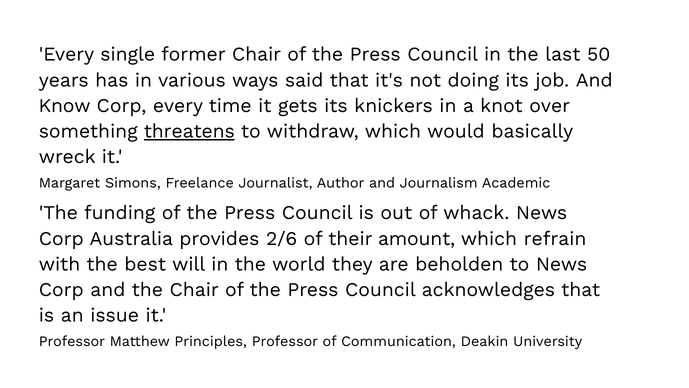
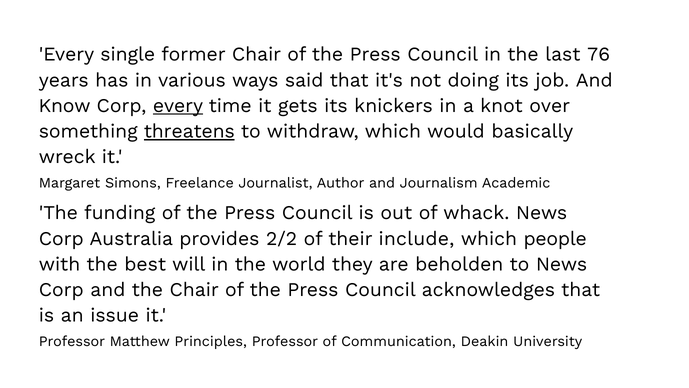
50: 50 -> 76
every at (178, 106) underline: none -> present
2/6: 2/6 -> 2/2
amount: amount -> include
refrain: refrain -> people
